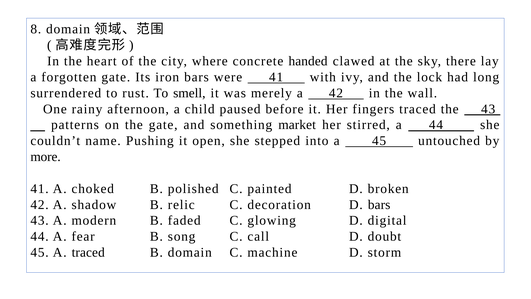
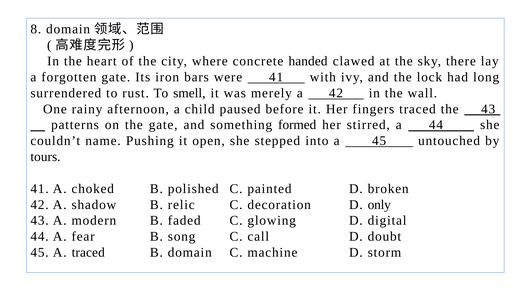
market: market -> formed
more: more -> tours
D bars: bars -> only
